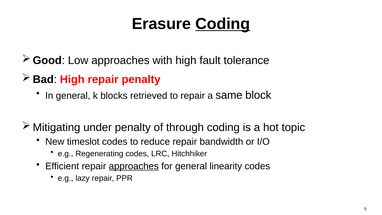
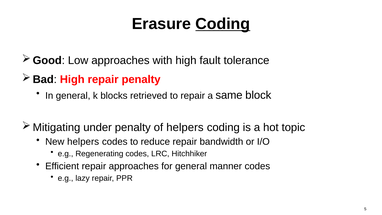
of through: through -> helpers
New timeslot: timeslot -> helpers
approaches at (134, 166) underline: present -> none
linearity: linearity -> manner
